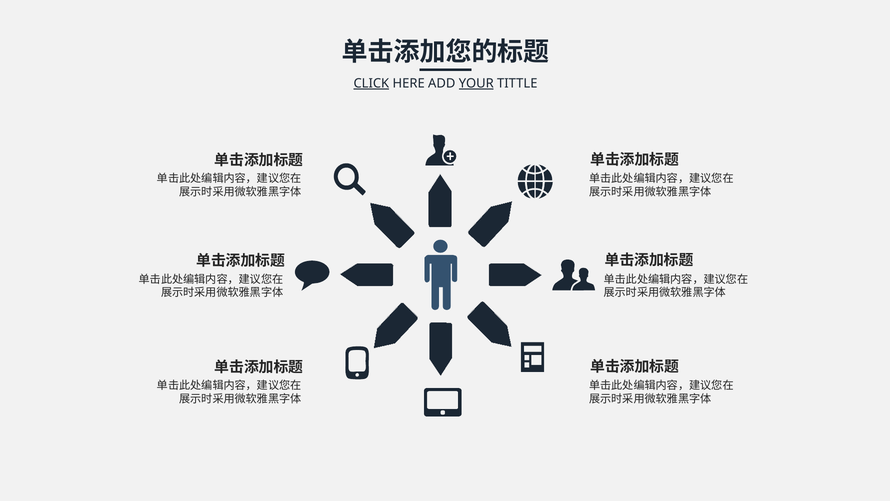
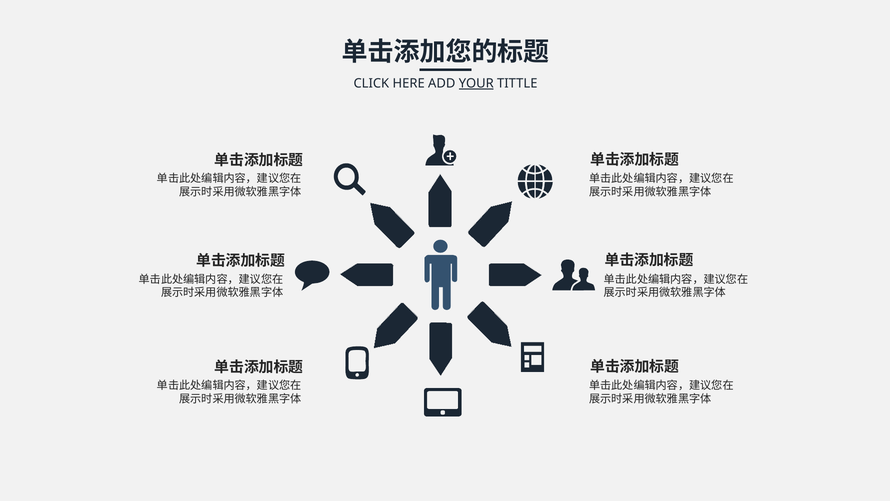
CLICK underline: present -> none
